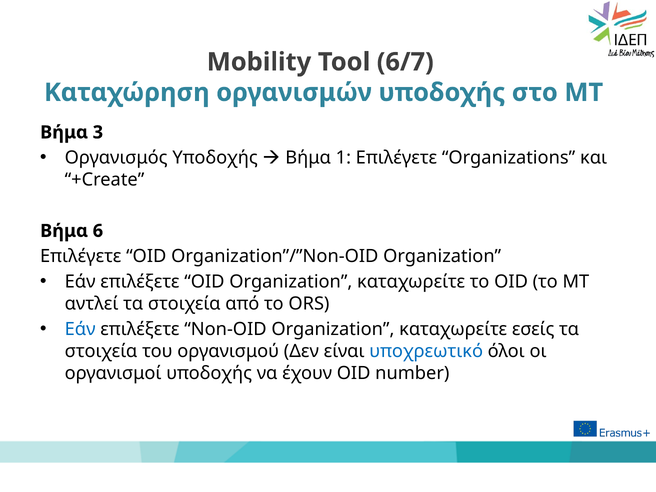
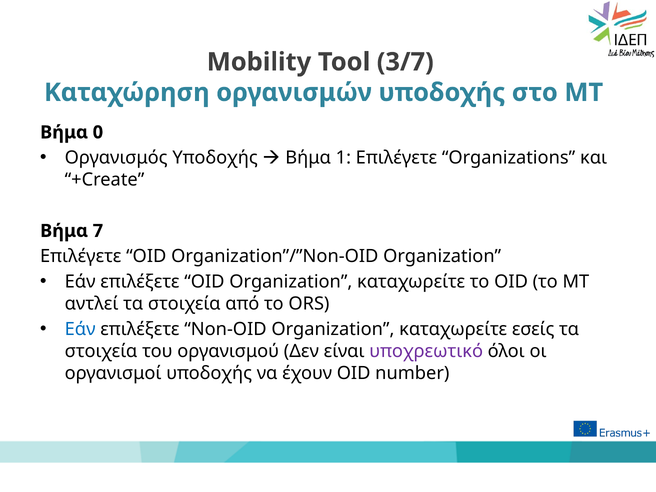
6/7: 6/7 -> 3/7
3: 3 -> 0
6: 6 -> 7
υποχρεωτικό colour: blue -> purple
